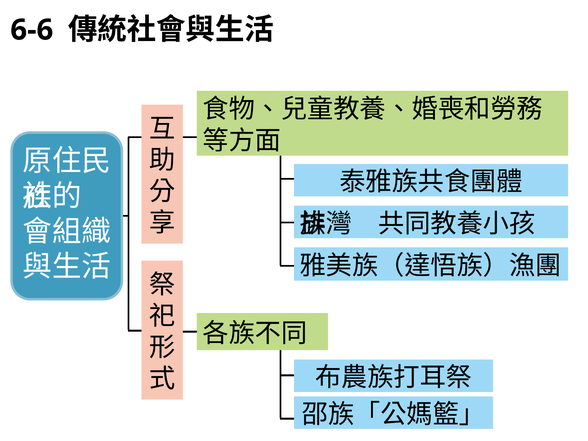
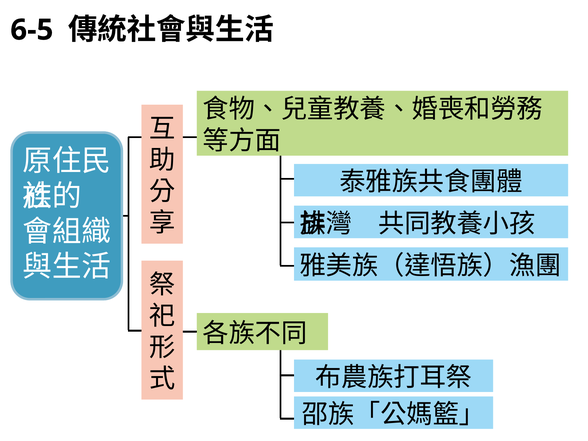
6-6: 6-6 -> 6-5
